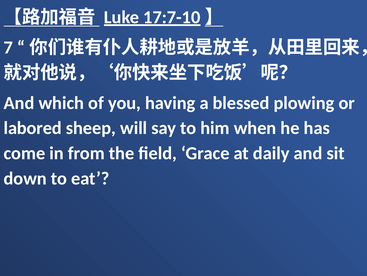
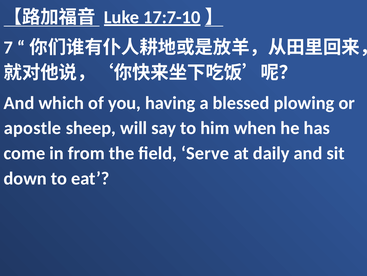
labored: labored -> apostle
Grace: Grace -> Serve
